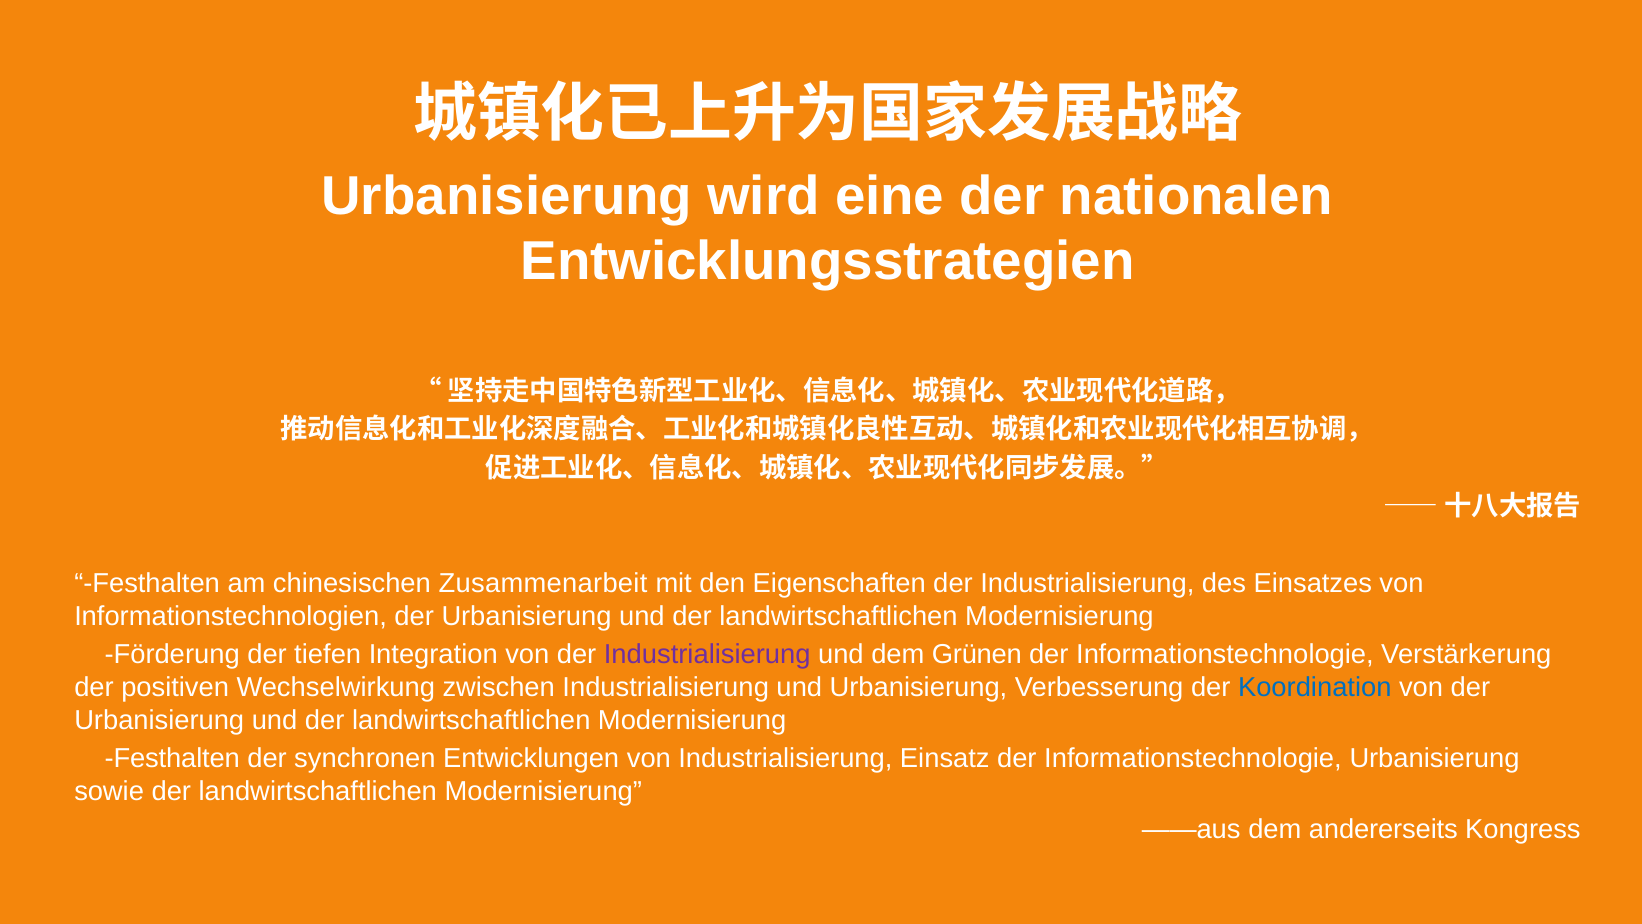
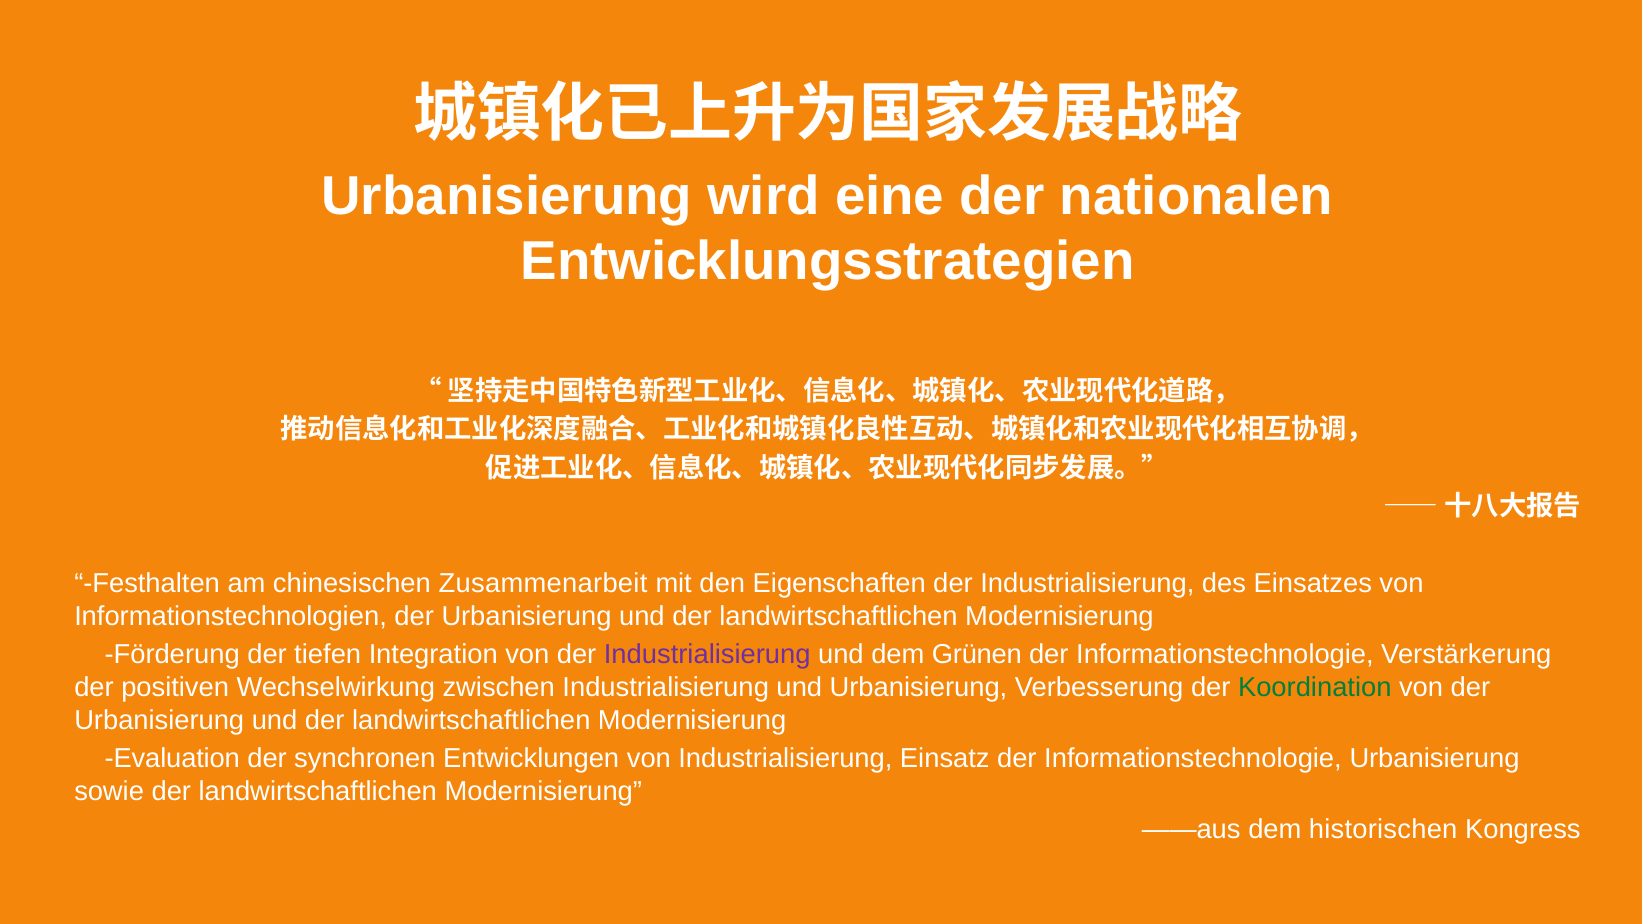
Koordination colour: blue -> green
Festhalten at (172, 758): Festhalten -> Evaluation
andererseits: andererseits -> historischen
